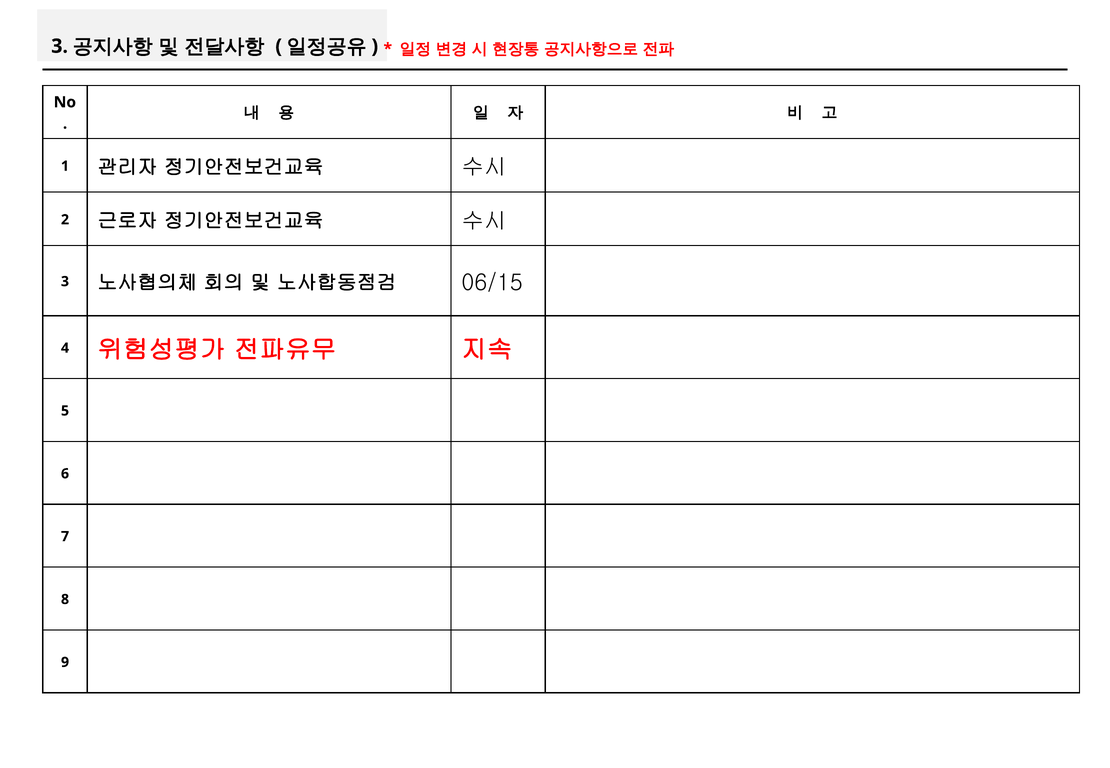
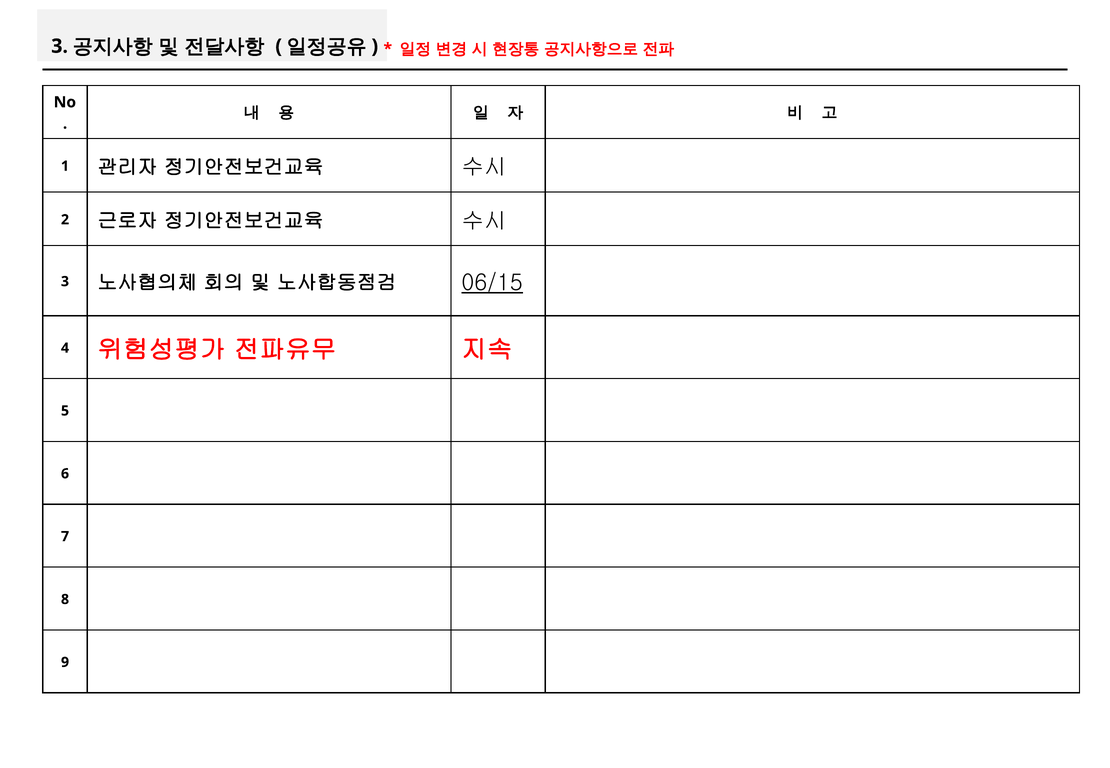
06/15 underline: none -> present
